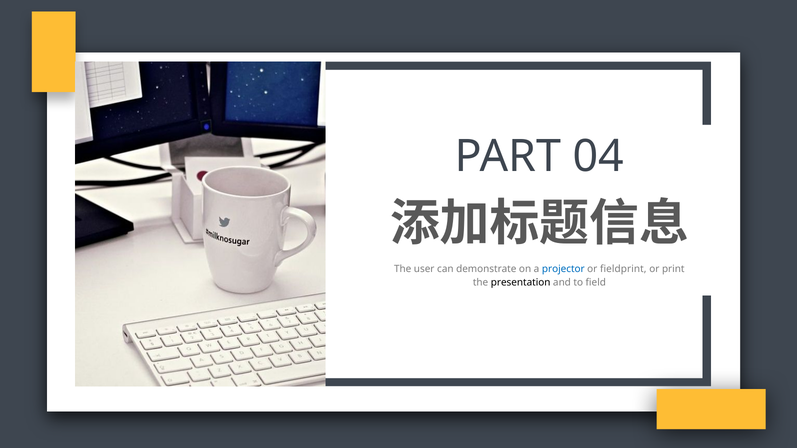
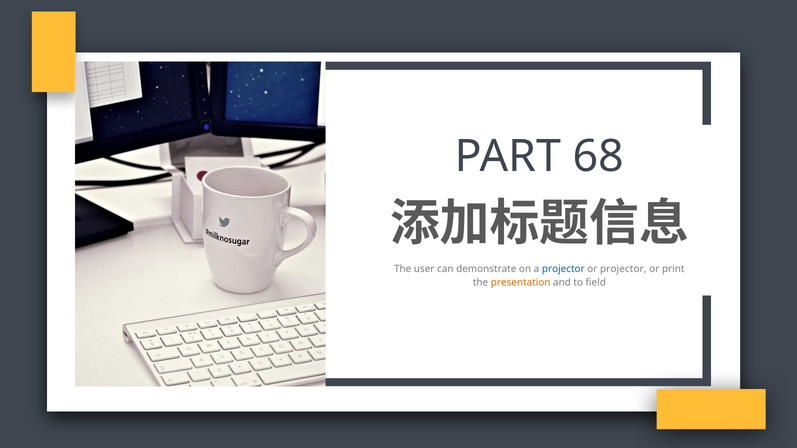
04: 04 -> 68
or fieldprint: fieldprint -> projector
presentation colour: black -> orange
